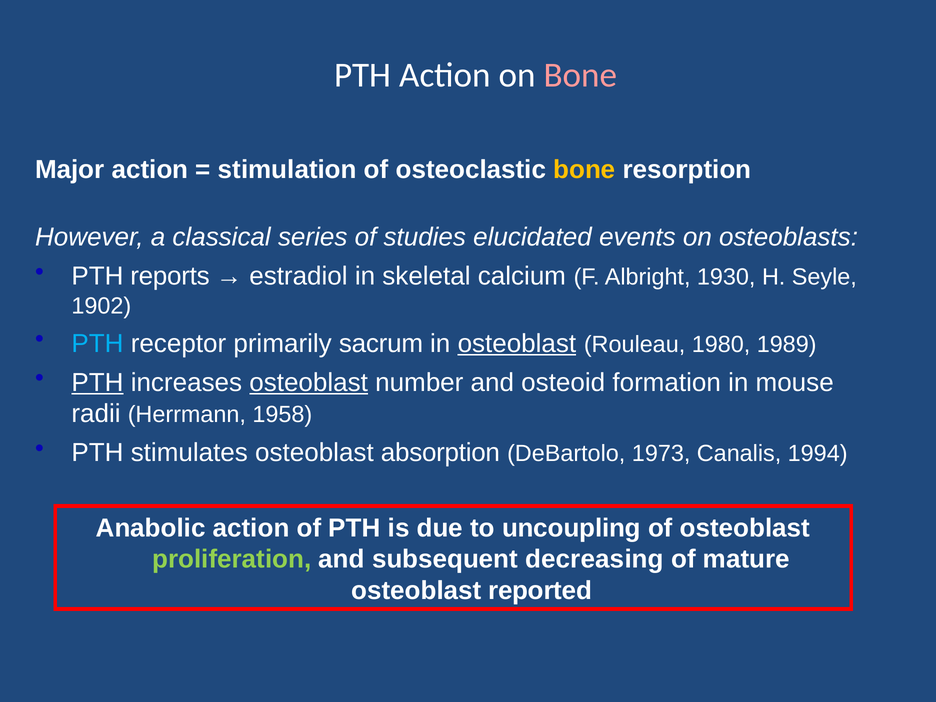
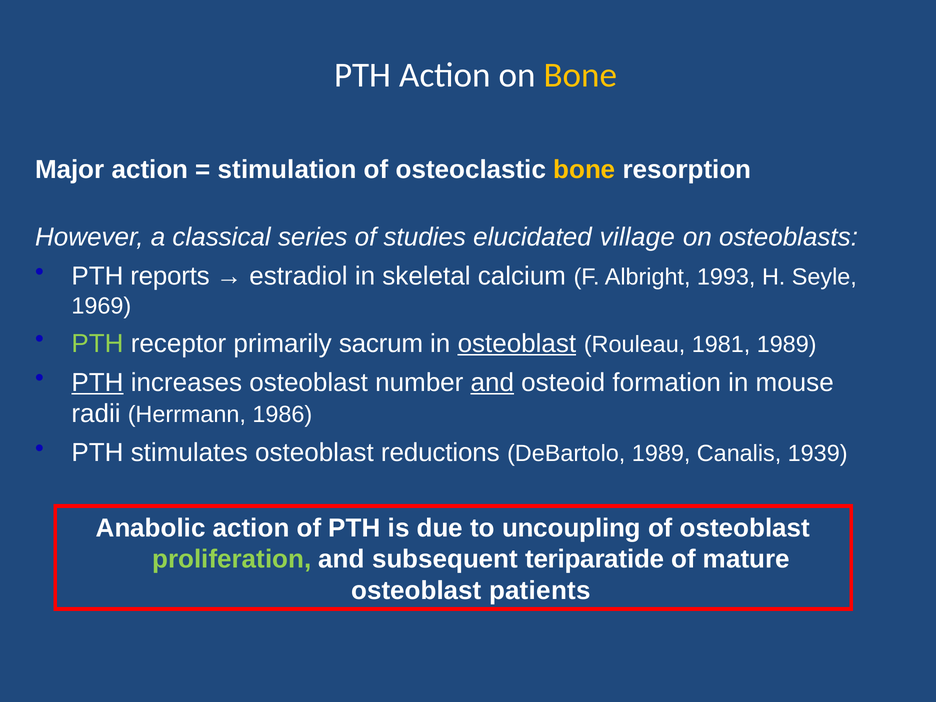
Bone at (580, 75) colour: pink -> yellow
events: events -> village
1930: 1930 -> 1993
1902: 1902 -> 1969
PTH at (97, 343) colour: light blue -> light green
1980: 1980 -> 1981
osteoblast at (309, 382) underline: present -> none
and at (492, 382) underline: none -> present
1958: 1958 -> 1986
absorption: absorption -> reductions
DeBartolo 1973: 1973 -> 1989
1994: 1994 -> 1939
decreasing: decreasing -> teriparatide
reported: reported -> patients
